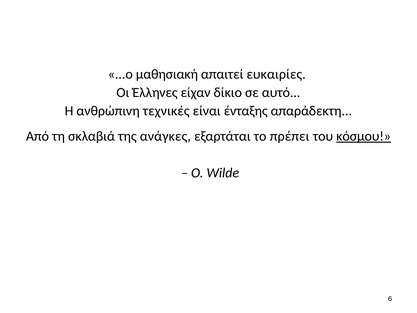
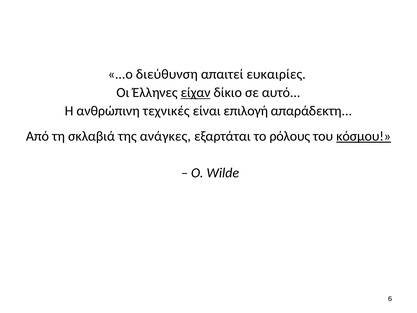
μαθησιακή: μαθησιακή -> διεύθυνση
είχαν underline: none -> present
ένταξης: ένταξης -> επιλογή
πρέπει: πρέπει -> ρόλους
